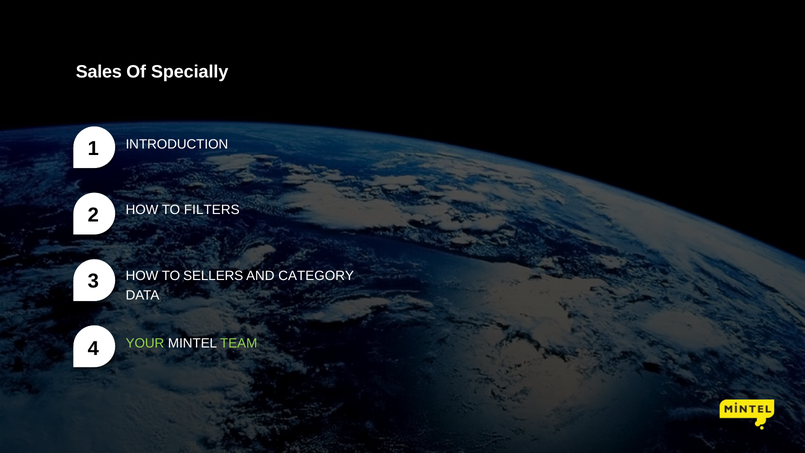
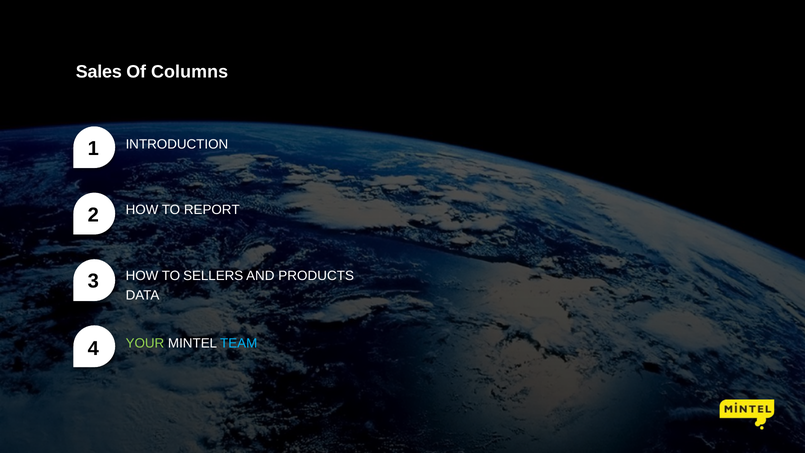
Specially: Specially -> Columns
FILTERS: FILTERS -> REPORT
CATEGORY: CATEGORY -> PRODUCTS
TEAM colour: light green -> light blue
